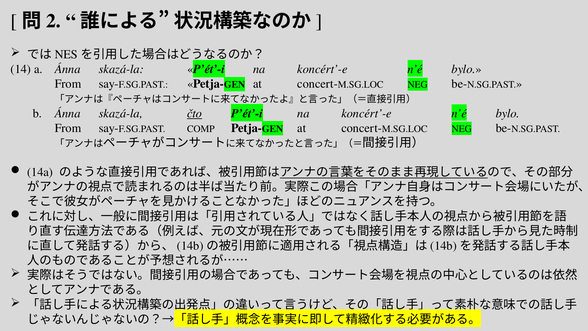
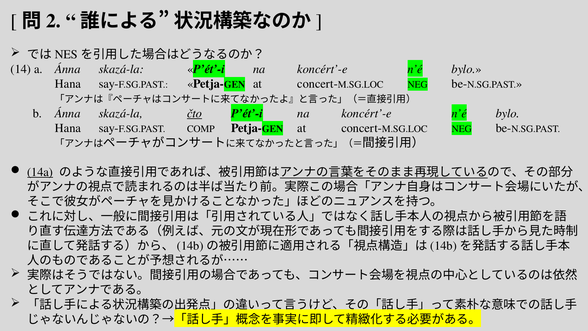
From at (68, 84): From -> Hana
From at (68, 128): From -> Hana
14a underline: none -> present
